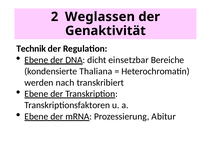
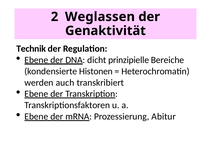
einsetzbar: einsetzbar -> prinzipielle
Thaliana: Thaliana -> Histonen
nach: nach -> auch
